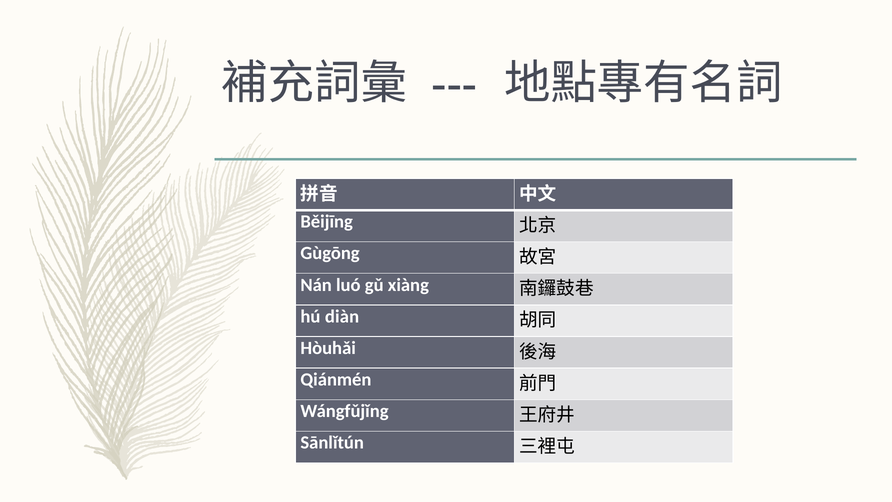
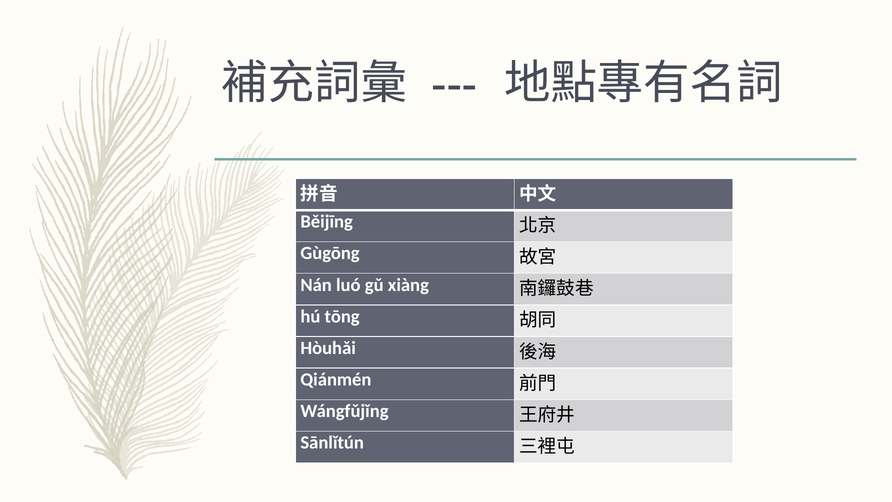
diàn: diàn -> tōng
